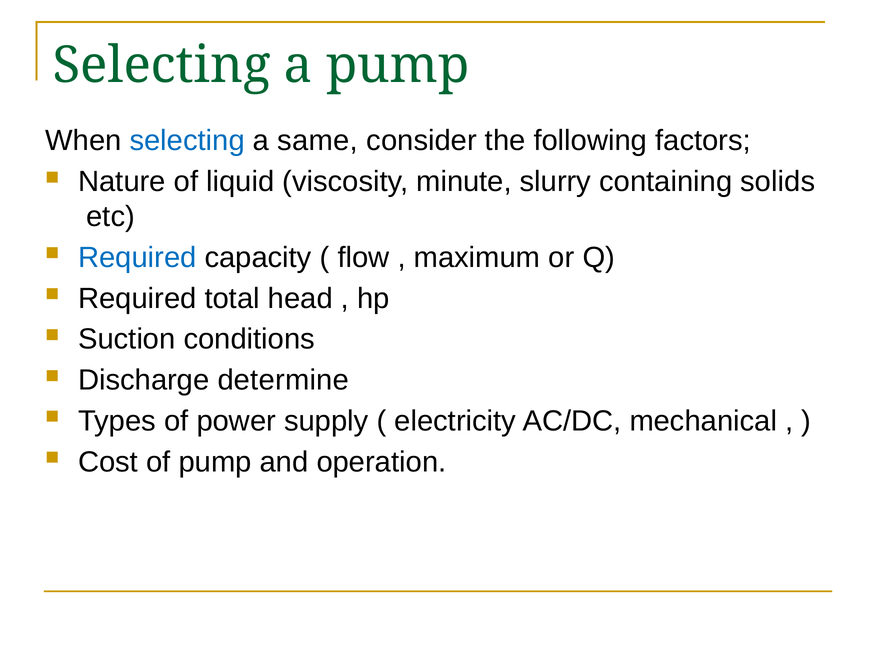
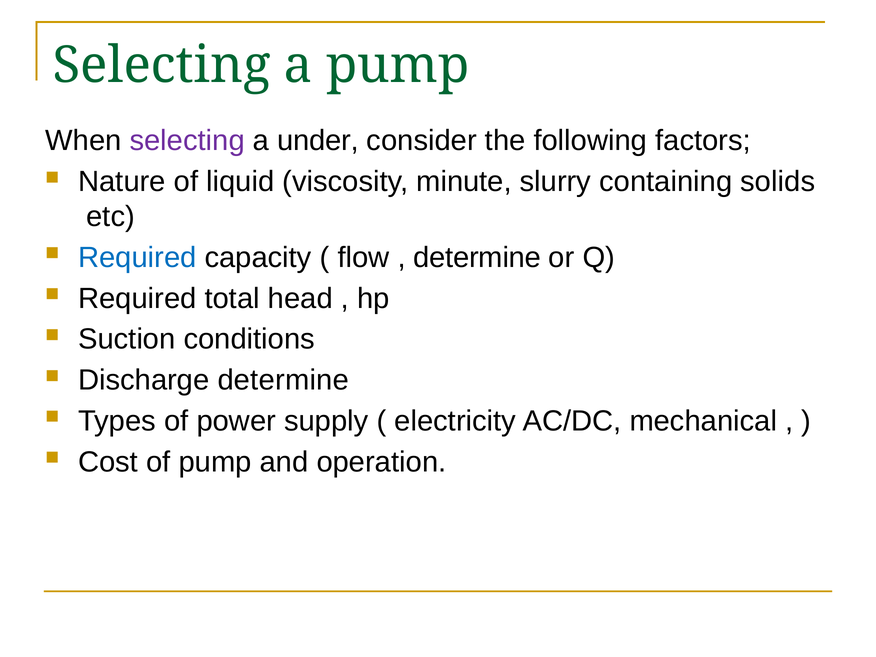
selecting at (187, 141) colour: blue -> purple
same: same -> under
maximum at (477, 258): maximum -> determine
